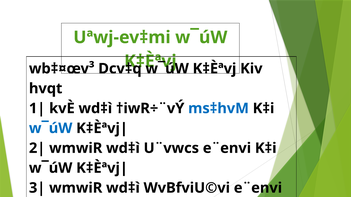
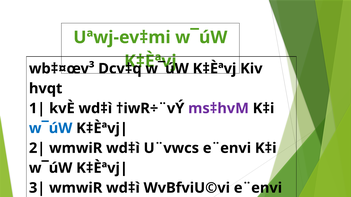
ms‡hvM colour: blue -> purple
